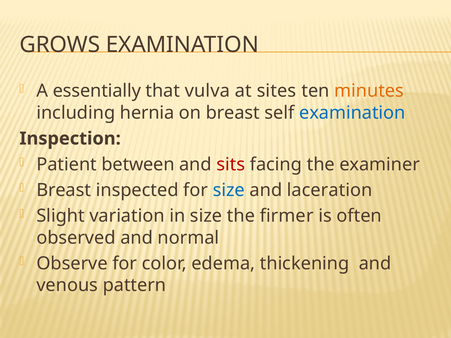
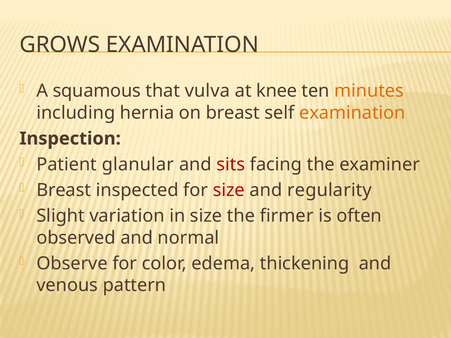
essentially: essentially -> squamous
sites: sites -> knee
examination at (352, 113) colour: blue -> orange
between: between -> glanular
size at (229, 190) colour: blue -> red
laceration: laceration -> regularity
